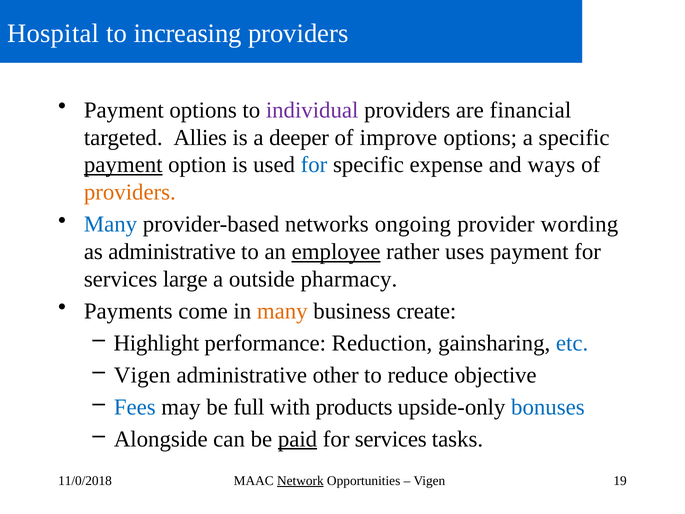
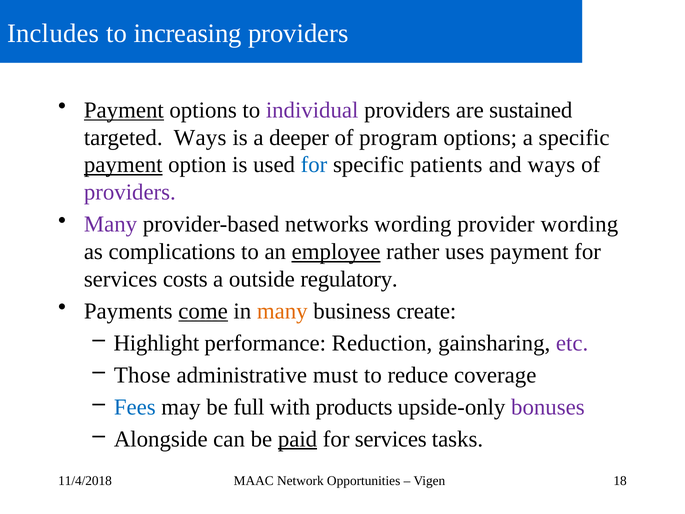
Hospital: Hospital -> Includes
Payment at (124, 110) underline: none -> present
financial: financial -> sustained
targeted Allies: Allies -> Ways
improve: improve -> program
expense: expense -> patients
providers at (130, 192) colour: orange -> purple
Many at (111, 224) colour: blue -> purple
networks ongoing: ongoing -> wording
as administrative: administrative -> complications
large: large -> costs
pharmacy: pharmacy -> regulatory
come underline: none -> present
etc colour: blue -> purple
Vigen at (142, 375): Vigen -> Those
other: other -> must
objective: objective -> coverage
bonuses colour: blue -> purple
11/0/2018: 11/0/2018 -> 11/4/2018
Network underline: present -> none
19: 19 -> 18
